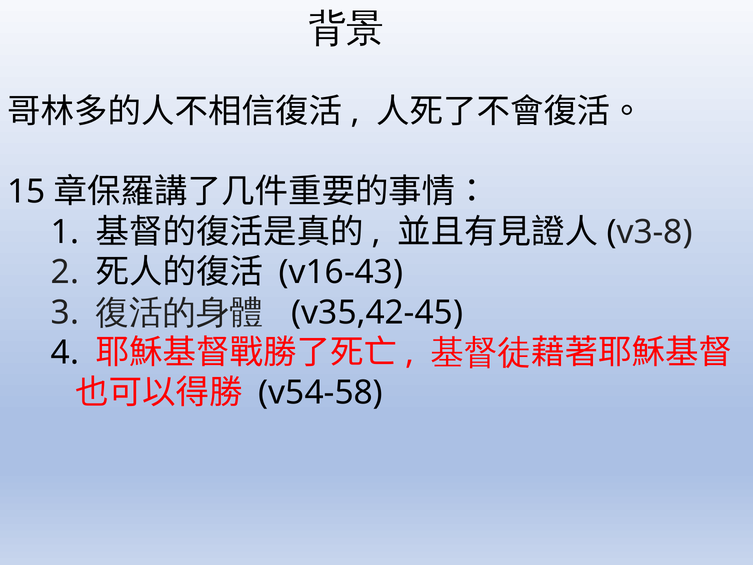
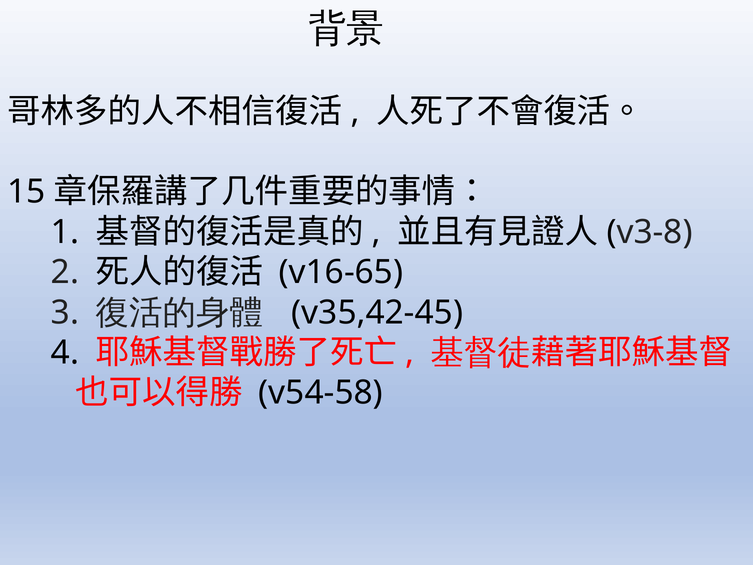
v16-43: v16-43 -> v16-65
